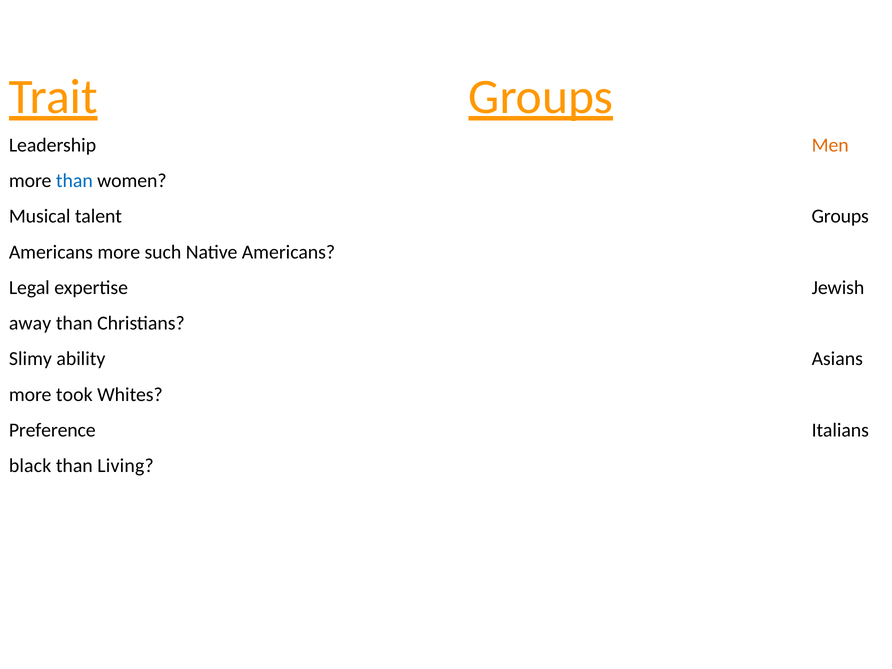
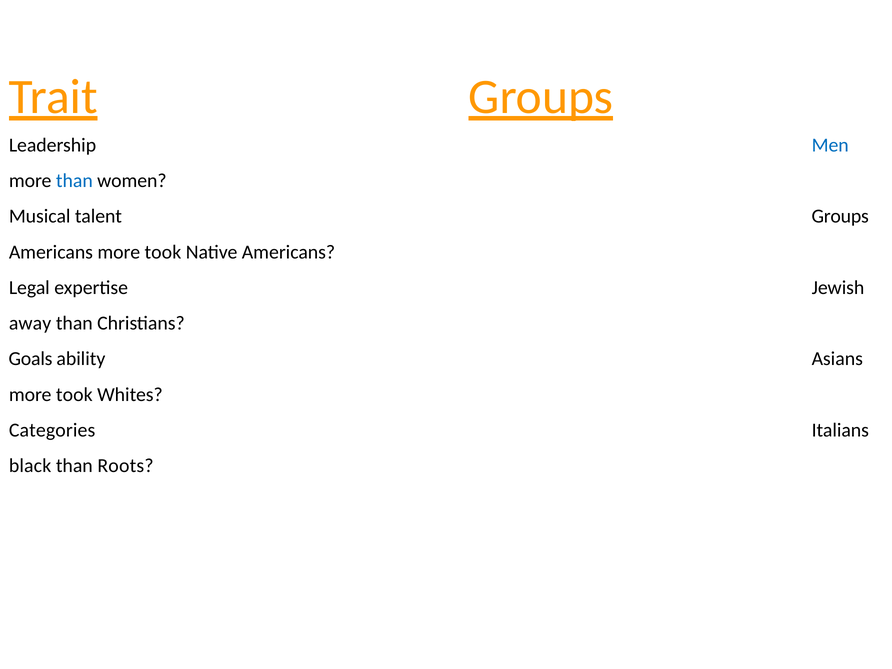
Men colour: orange -> blue
Americans more such: such -> took
Slimy: Slimy -> Goals
Preference: Preference -> Categories
Living: Living -> Roots
